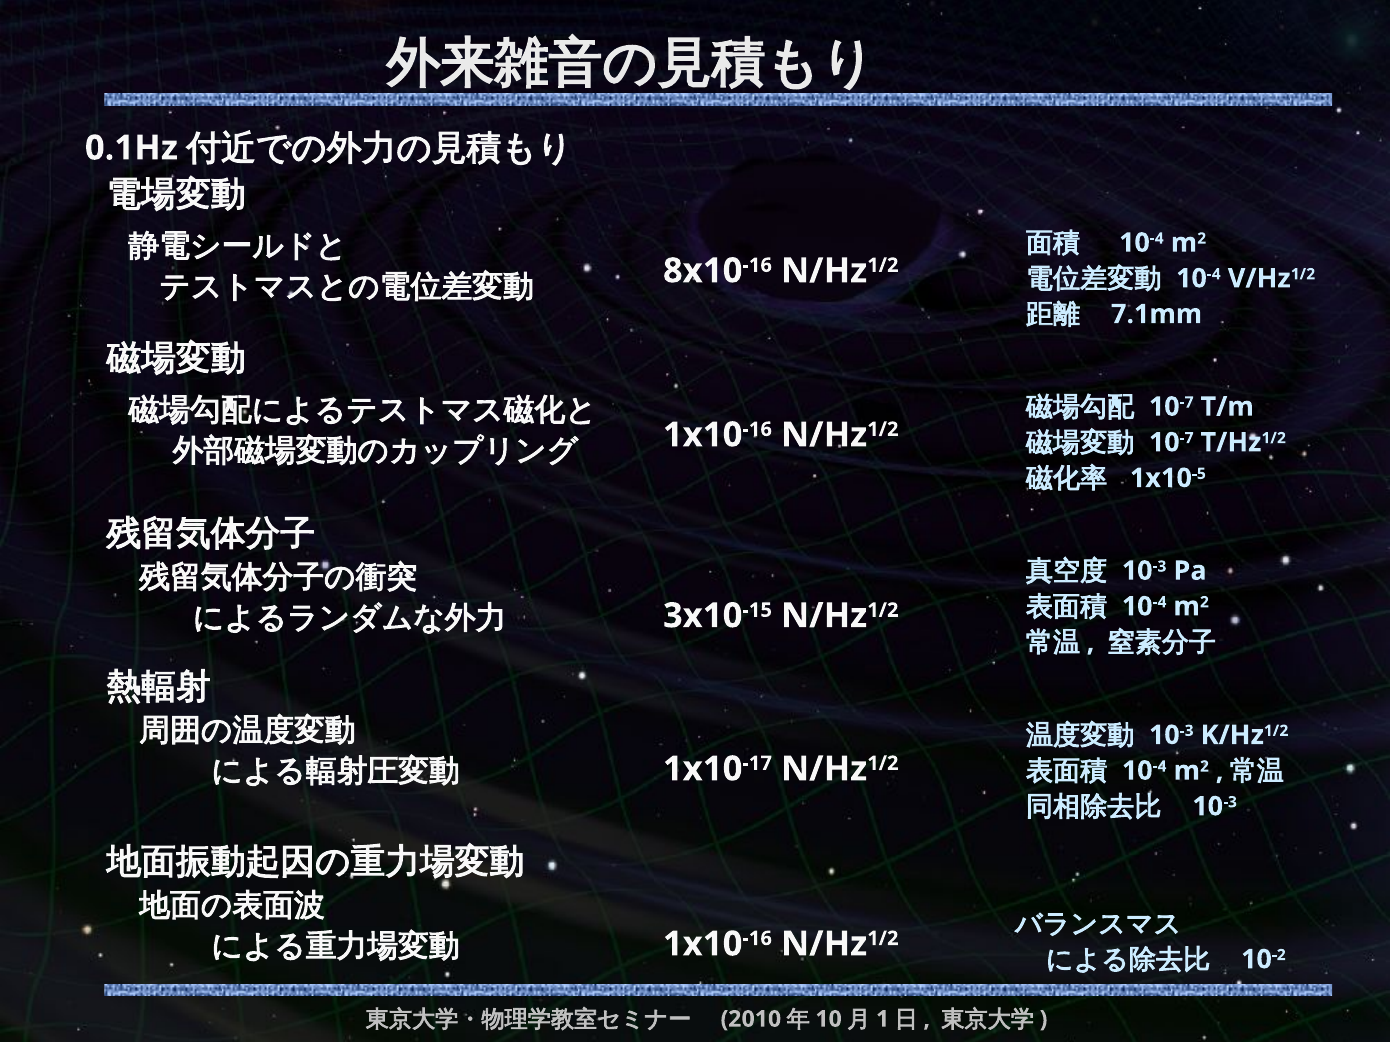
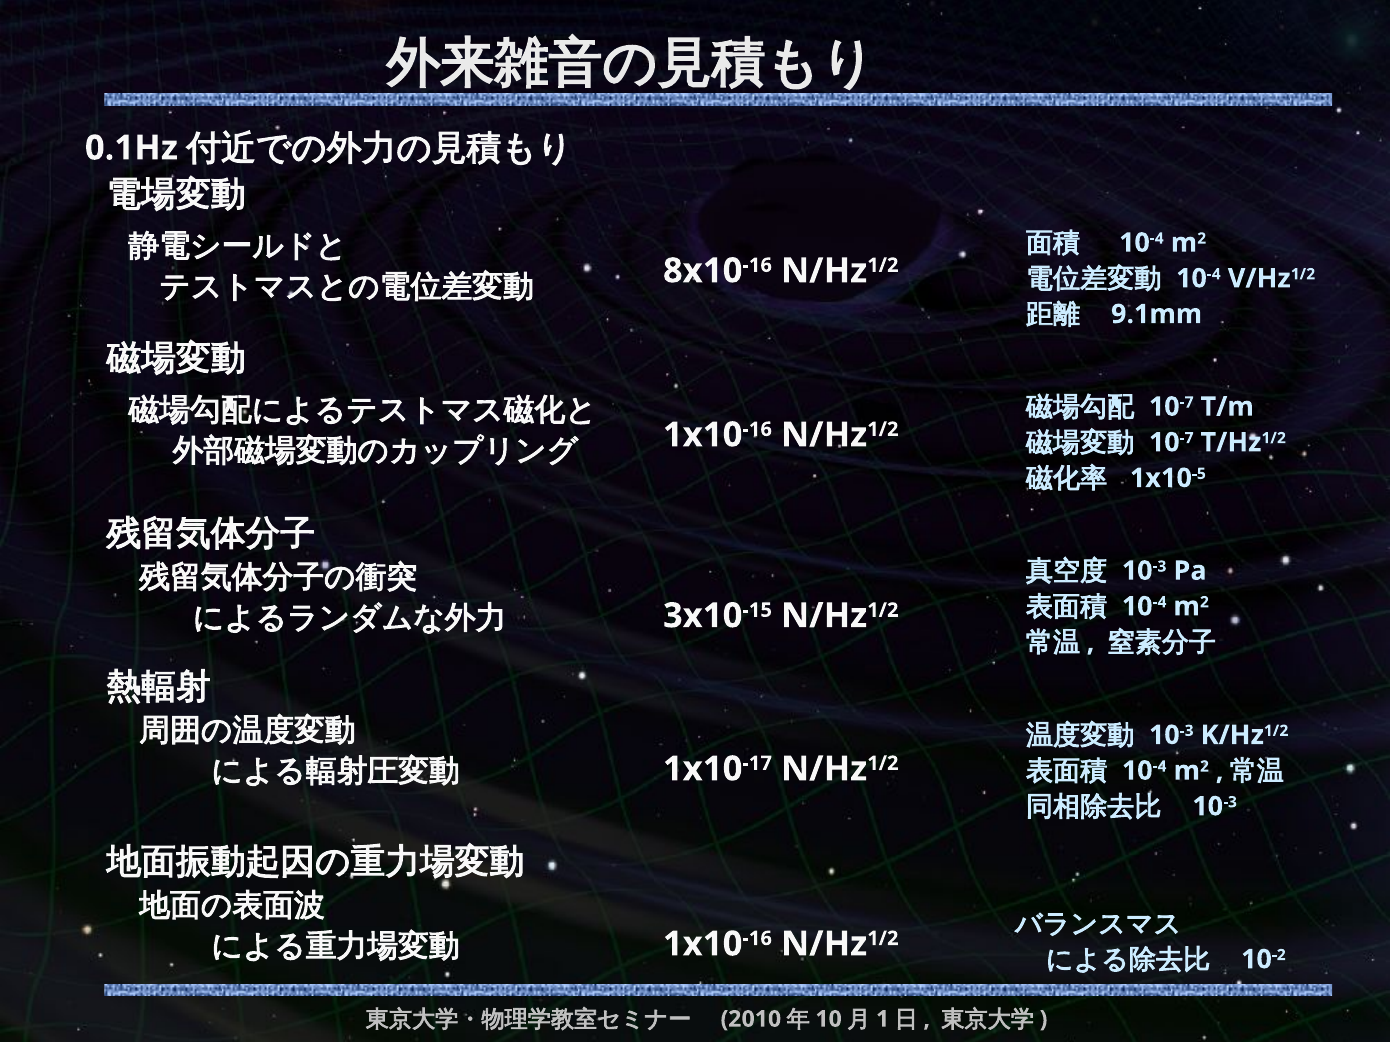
7.1mm: 7.1mm -> 9.1mm
